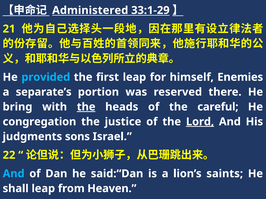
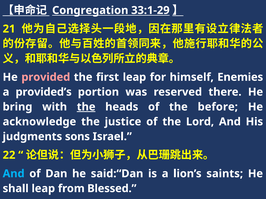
Administered: Administered -> Congregation
provided colour: light blue -> pink
separate’s: separate’s -> provided’s
careful: careful -> before
congregation: congregation -> acknowledge
Lord underline: present -> none
Heaven: Heaven -> Blessed
